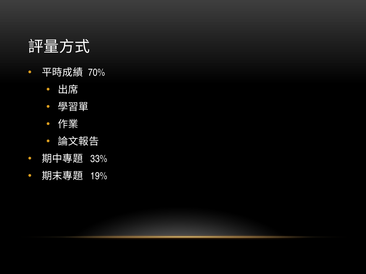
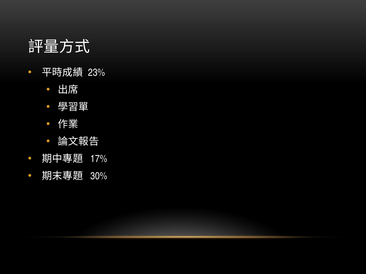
70%: 70% -> 23%
33%: 33% -> 17%
19%: 19% -> 30%
